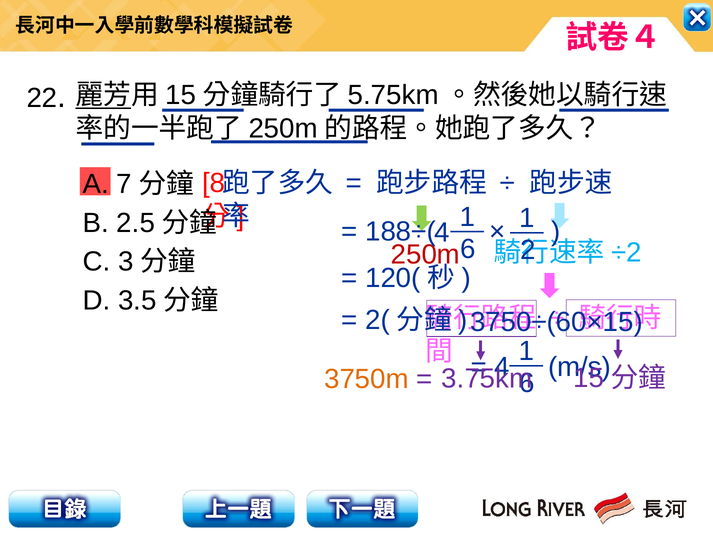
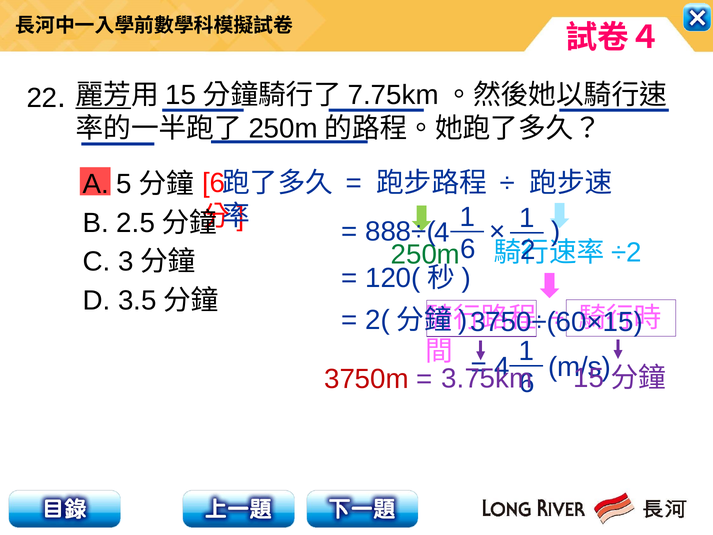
5.75km: 5.75km -> 7.75km
8 at (214, 183): 8 -> 6
7: 7 -> 5
188÷(: 188÷( -> 888÷(
250m at (425, 254) colour: red -> green
3750m colour: orange -> red
